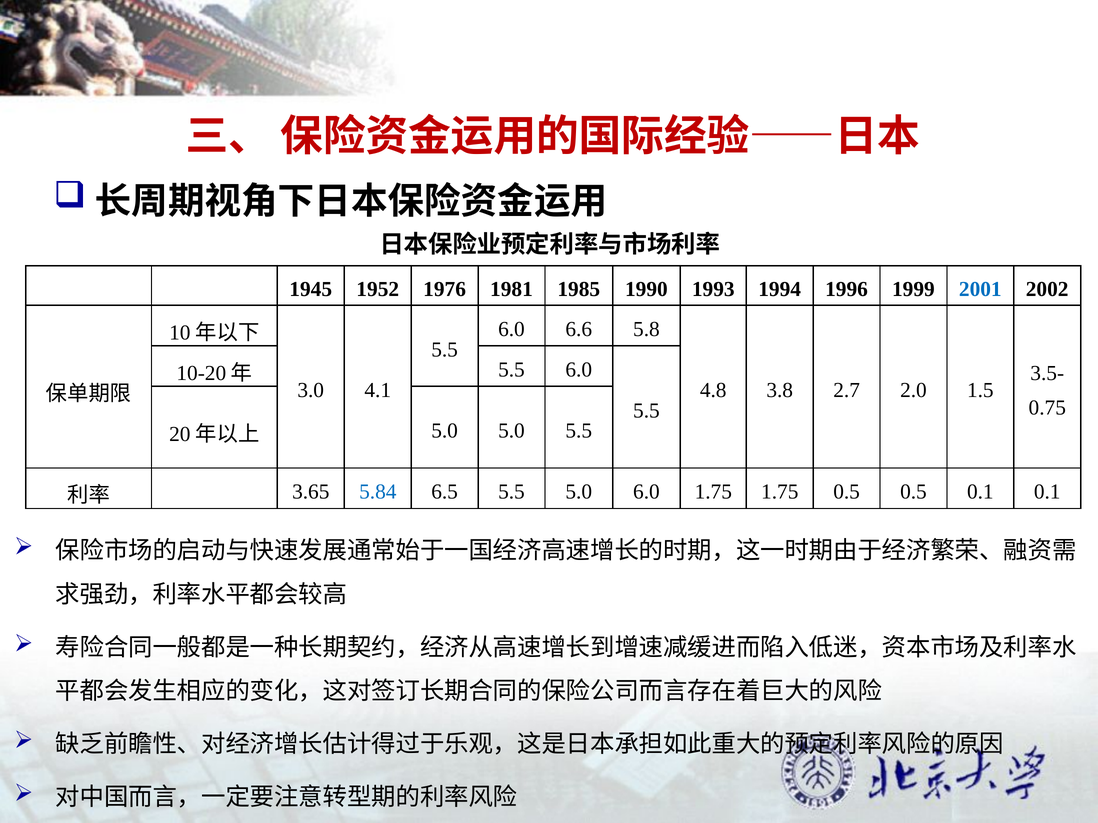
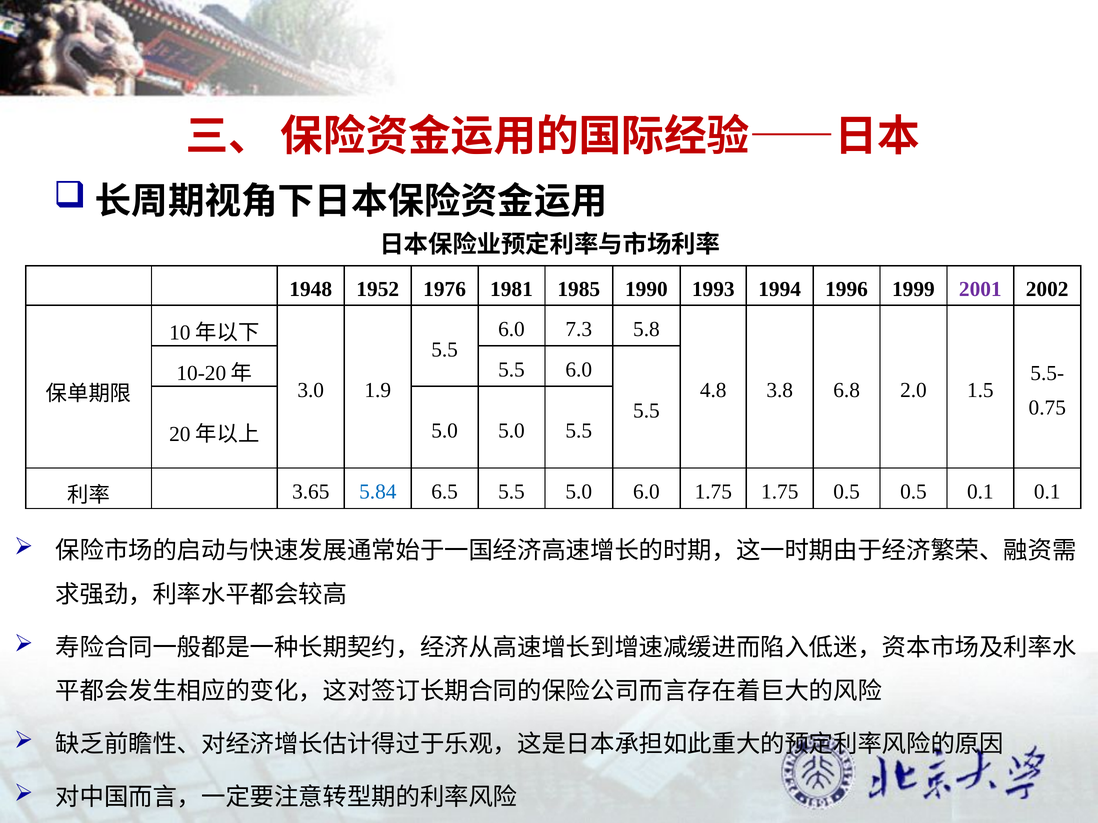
1945: 1945 -> 1948
2001 colour: blue -> purple
6.6: 6.6 -> 7.3
3.5-: 3.5- -> 5.5-
4.1: 4.1 -> 1.9
2.7: 2.7 -> 6.8
